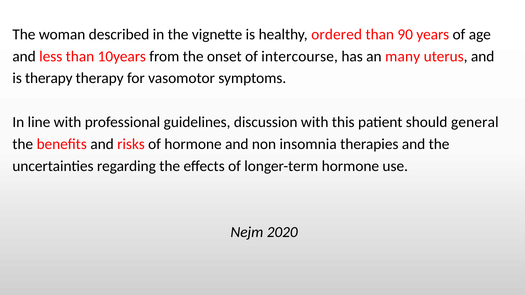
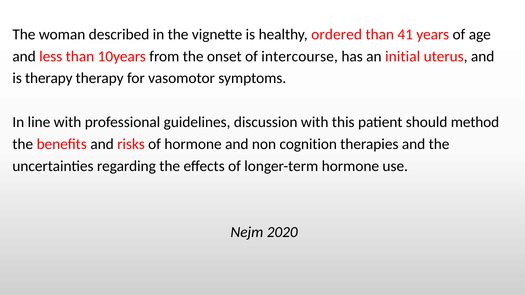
90: 90 -> 41
many: many -> initial
general: general -> method
insomnia: insomnia -> cognition
